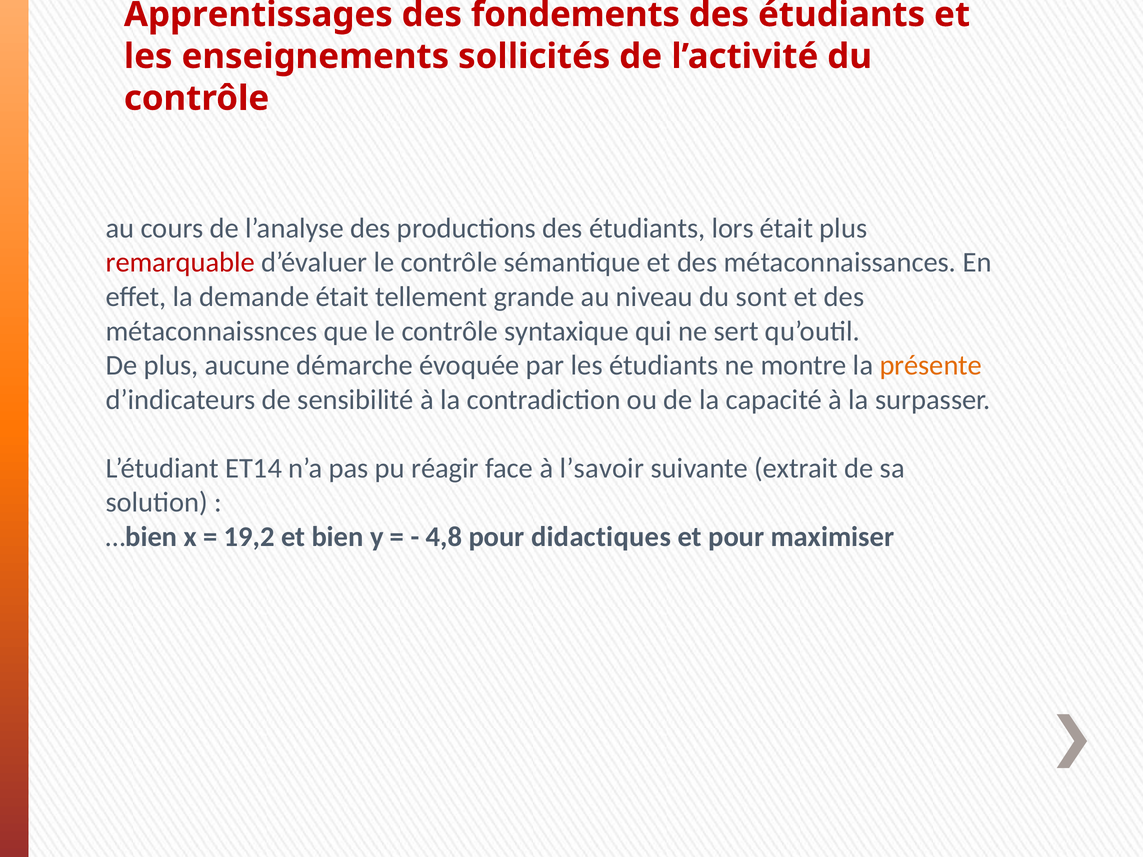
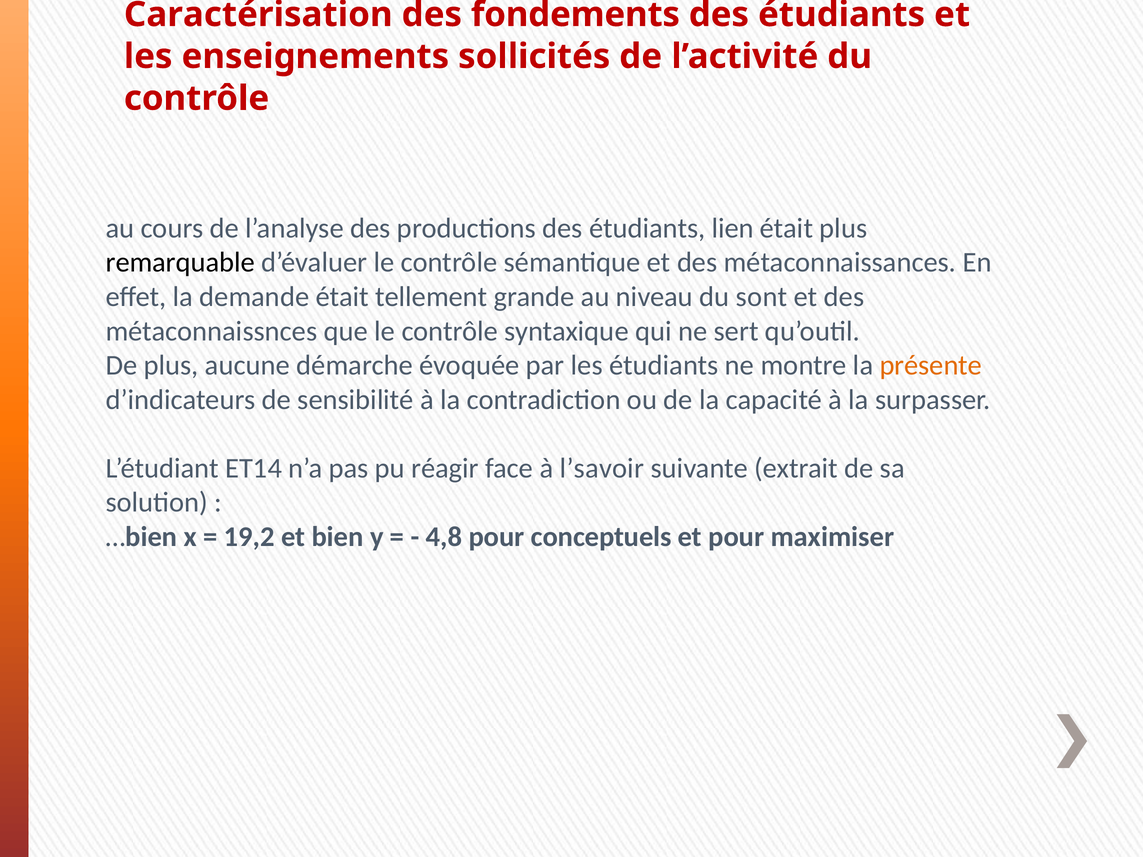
Apprentissages: Apprentissages -> Caractérisation
lors: lors -> lien
remarquable colour: red -> black
didactiques: didactiques -> conceptuels
